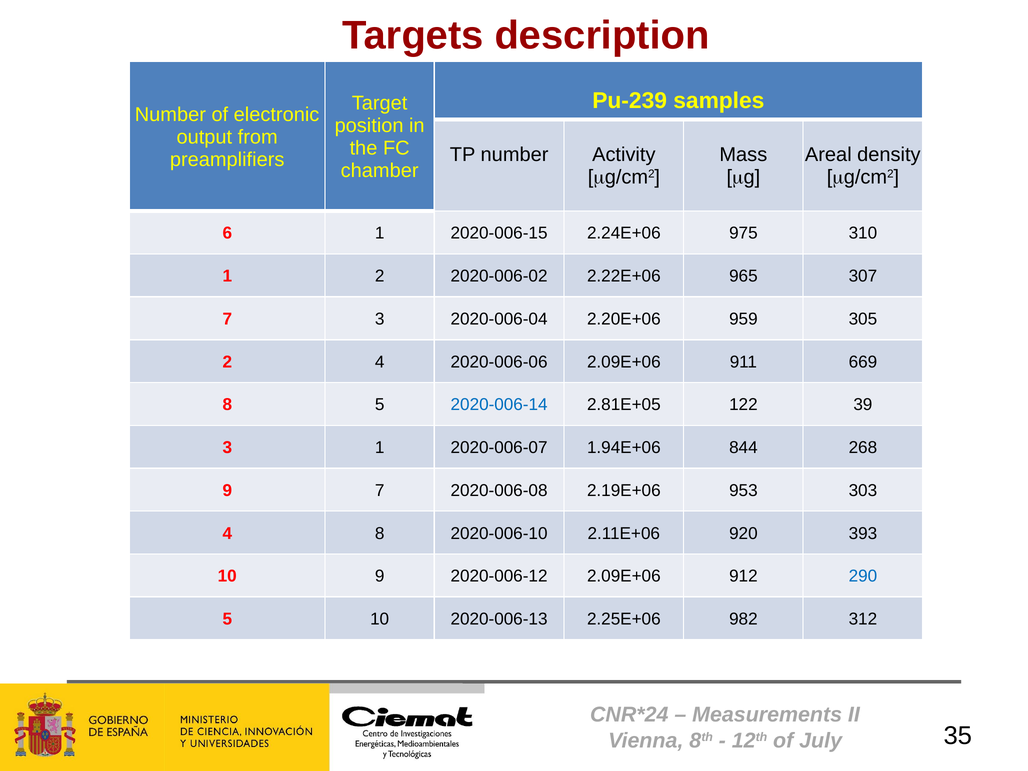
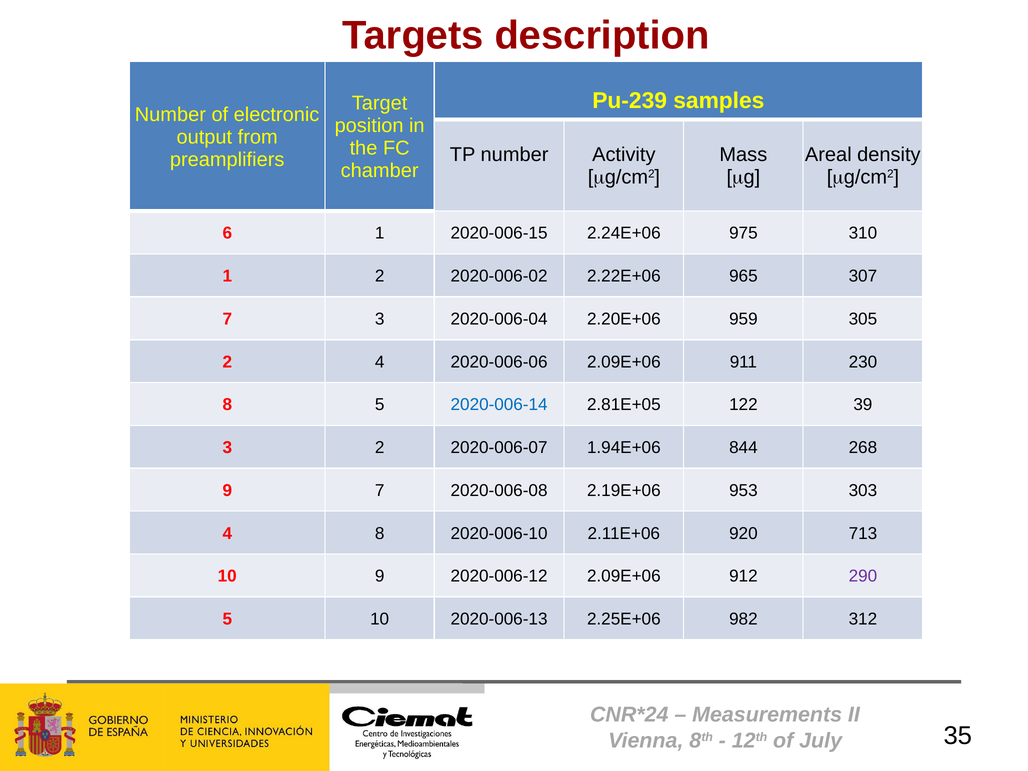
669: 669 -> 230
3 1: 1 -> 2
393: 393 -> 713
290 colour: blue -> purple
